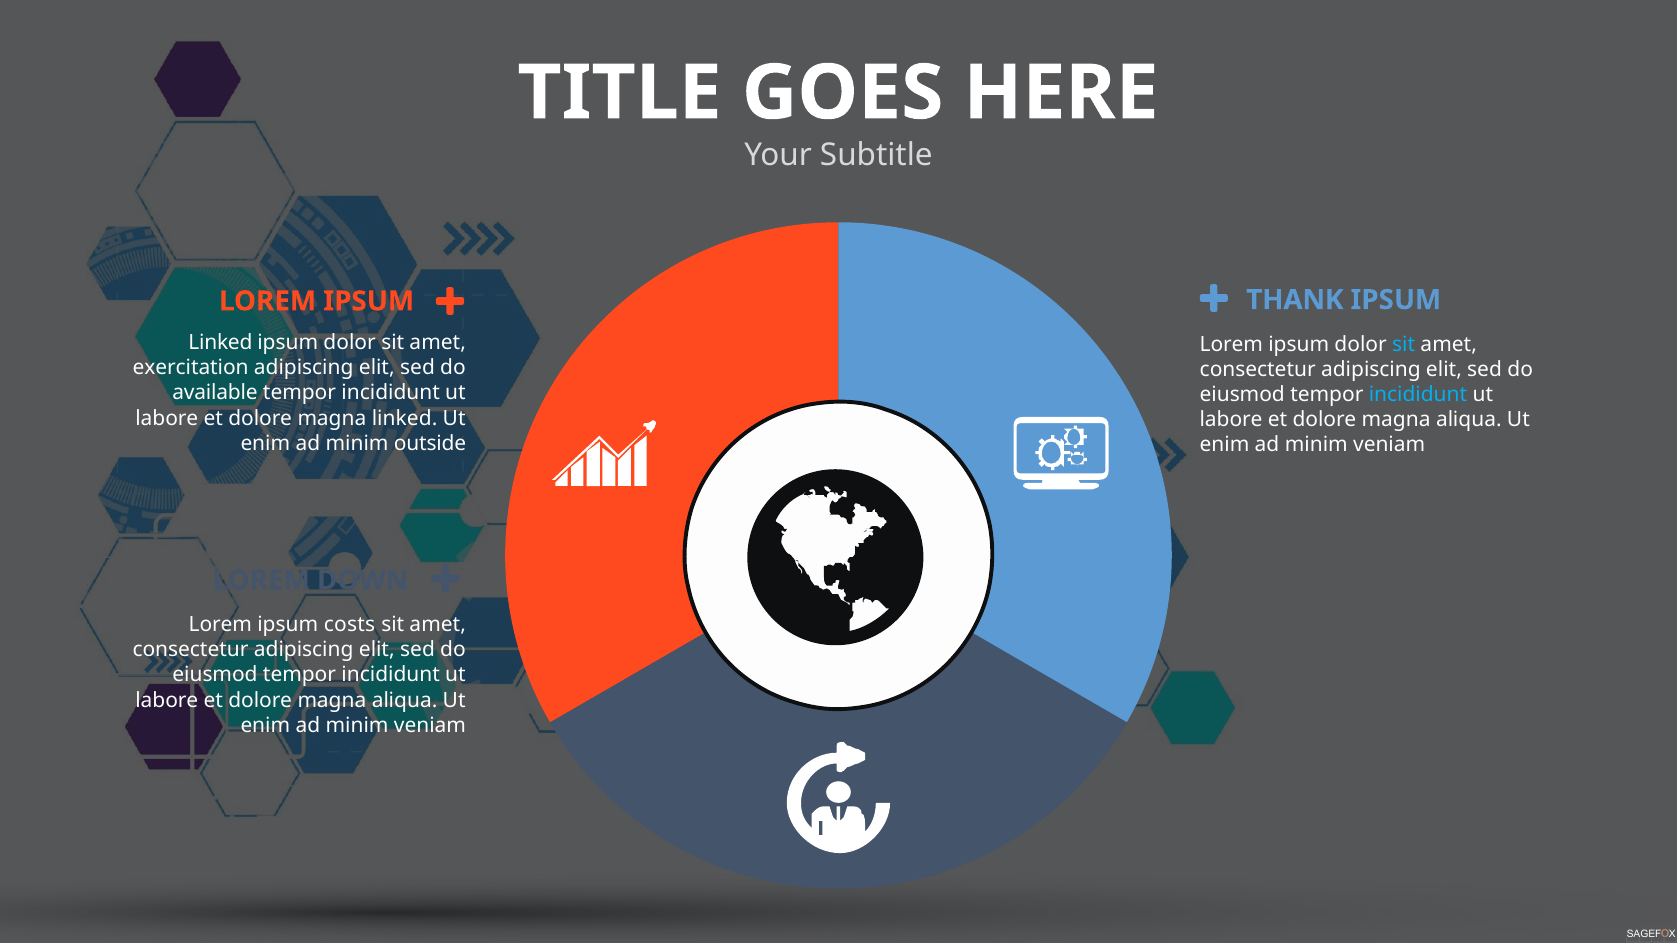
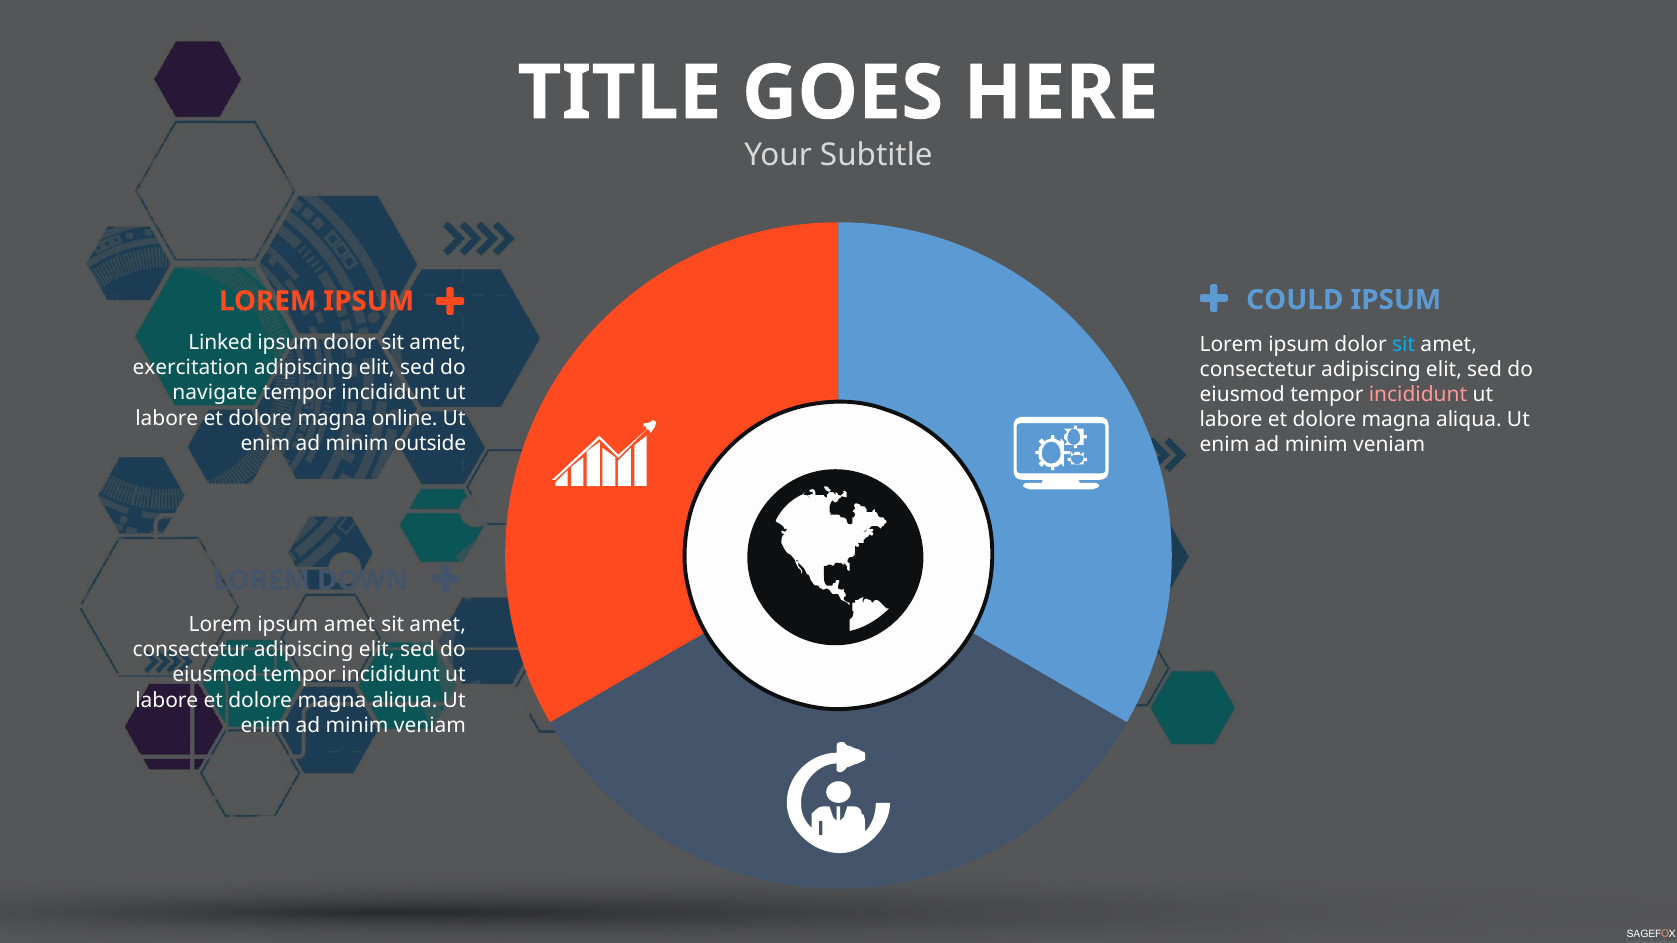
THANK: THANK -> COULD
available: available -> navigate
incididunt at (1418, 395) colour: light blue -> pink
magna linked: linked -> online
ipsum costs: costs -> amet
